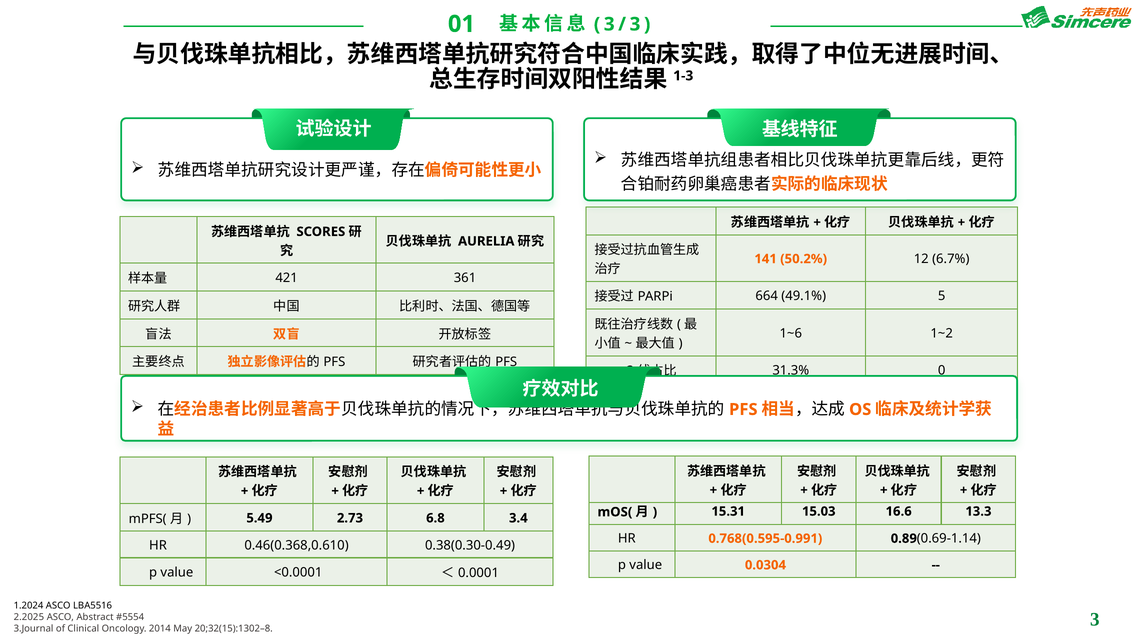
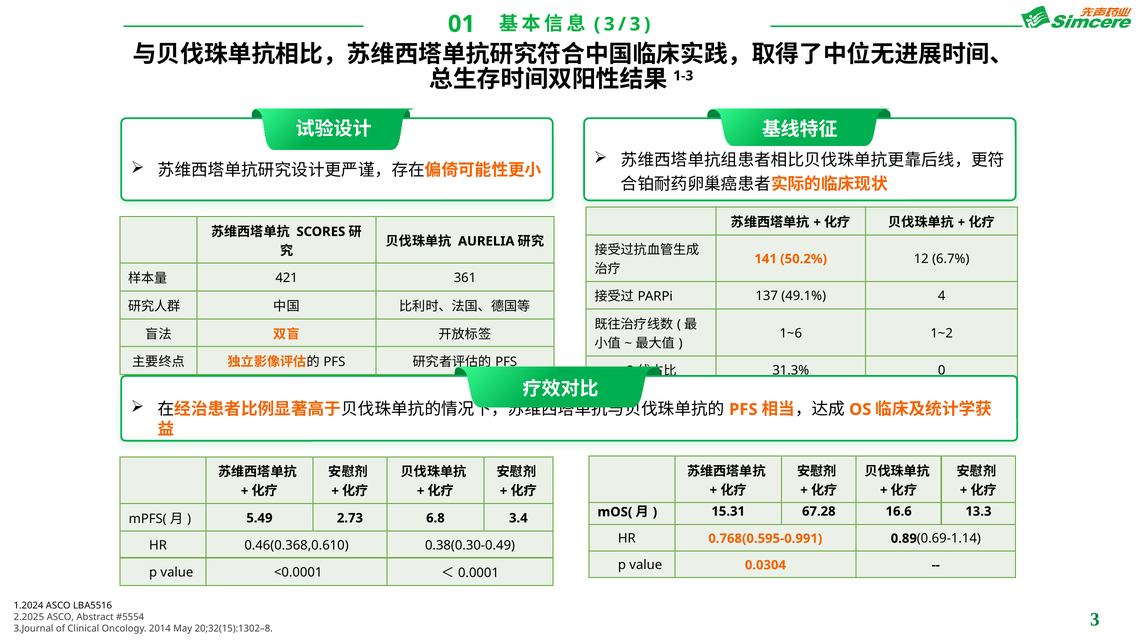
664: 664 -> 137
49.1% 5: 5 -> 4
15.03: 15.03 -> 67.28
